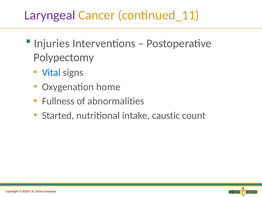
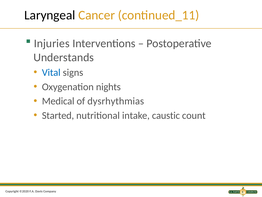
Laryngeal colour: purple -> black
Polypectomy: Polypectomy -> Understands
home: home -> nights
Fullness: Fullness -> Medical
abnormalities: abnormalities -> dysrhythmias
